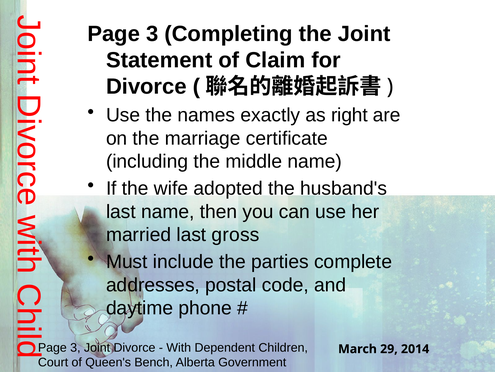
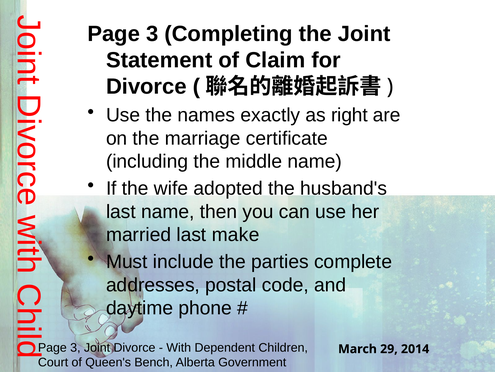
gross: gross -> make
